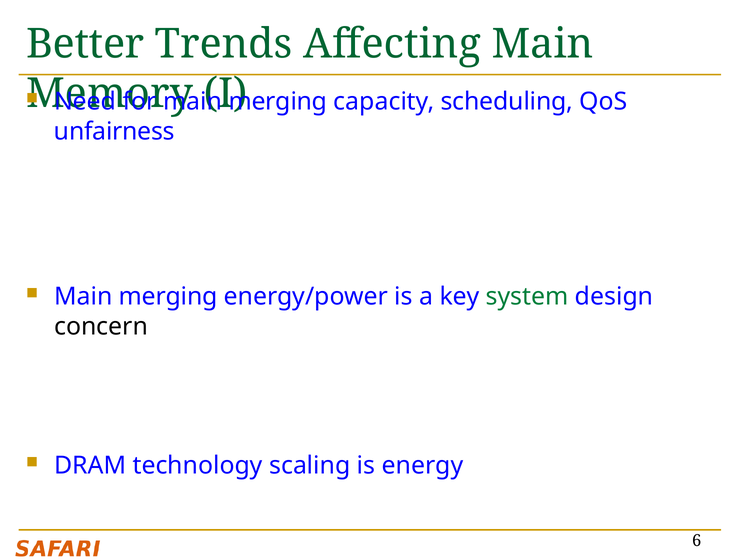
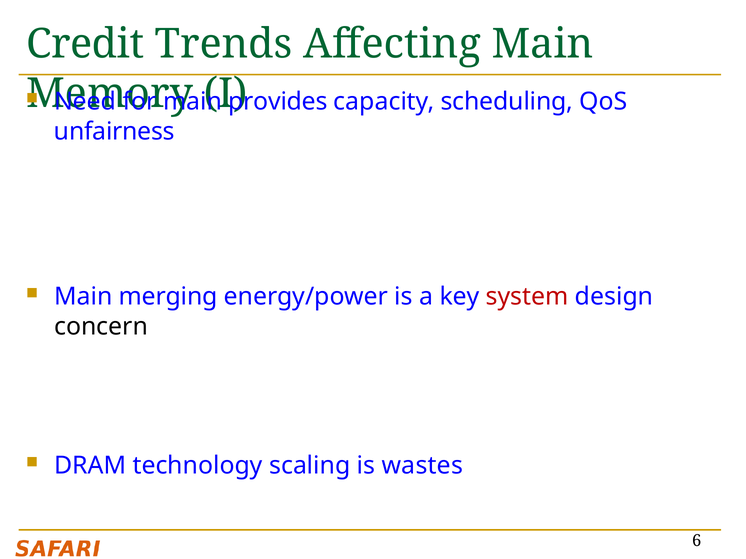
Better: Better -> Credit
merging at (278, 102): merging -> provides
system colour: green -> red
energy: energy -> wastes
